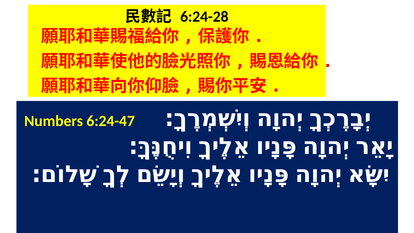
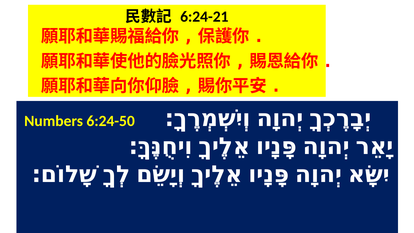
6:24-28: 6:24-28 -> 6:24-21
6:24-47: 6:24-47 -> 6:24-50
